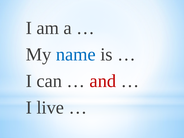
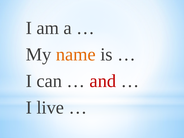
name colour: blue -> orange
